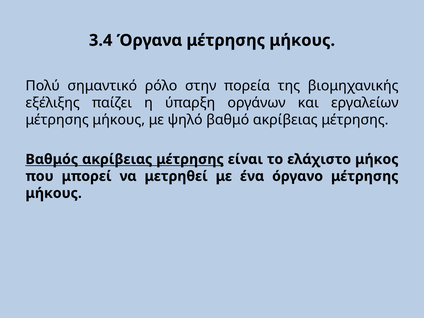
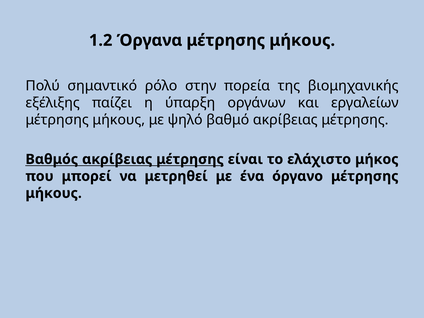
3.4: 3.4 -> 1.2
